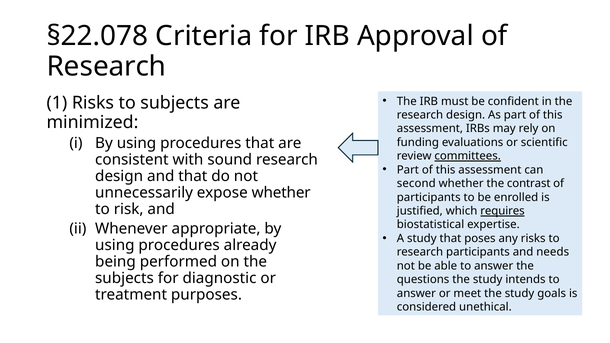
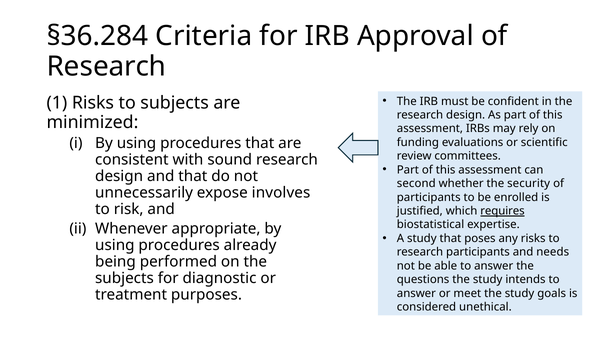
§22.078: §22.078 -> §36.284
committees underline: present -> none
contrast: contrast -> security
expose whether: whether -> involves
